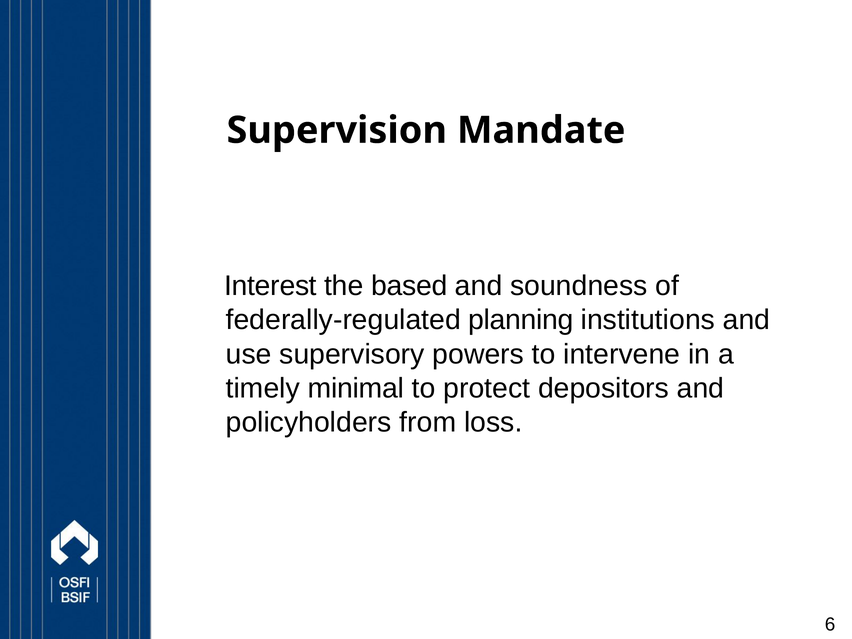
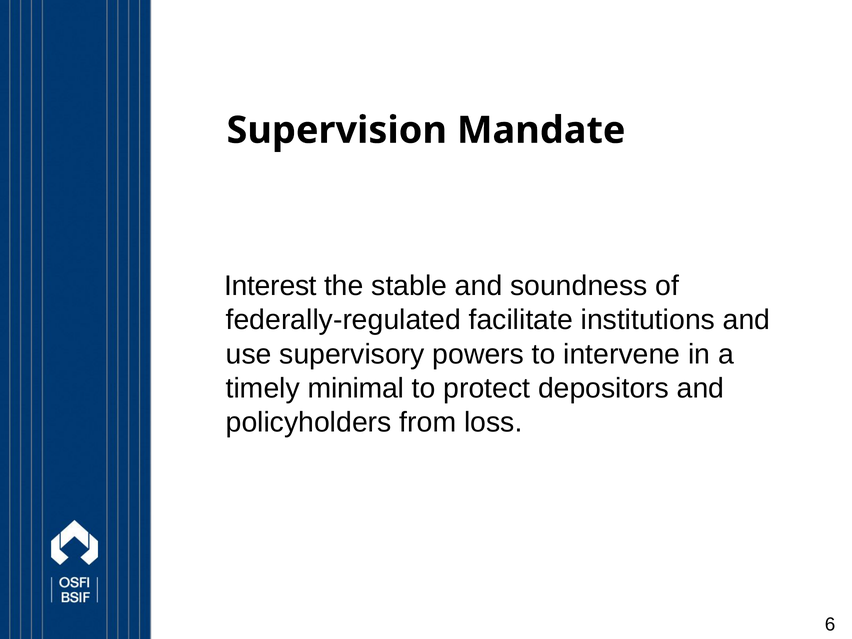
based: based -> stable
planning: planning -> facilitate
